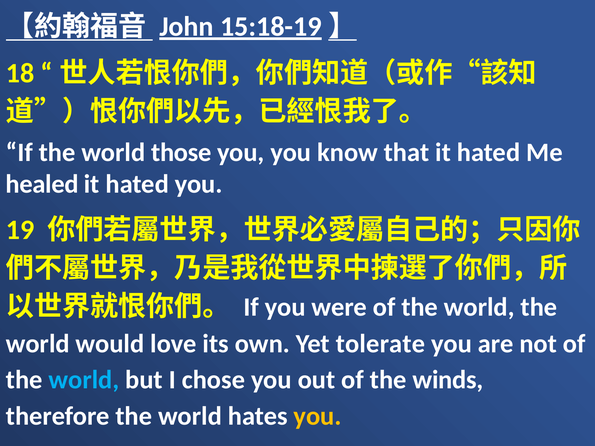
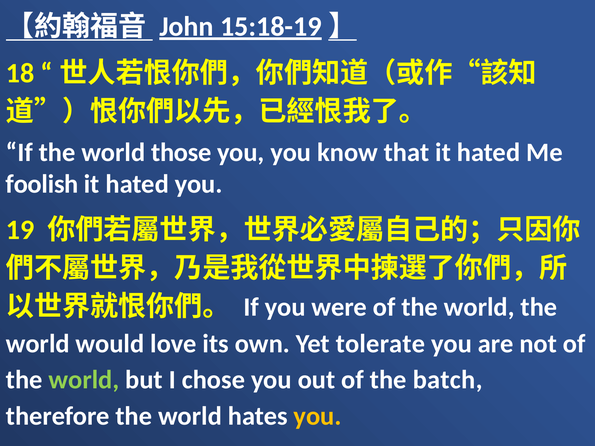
healed: healed -> foolish
world at (84, 380) colour: light blue -> light green
winds: winds -> batch
